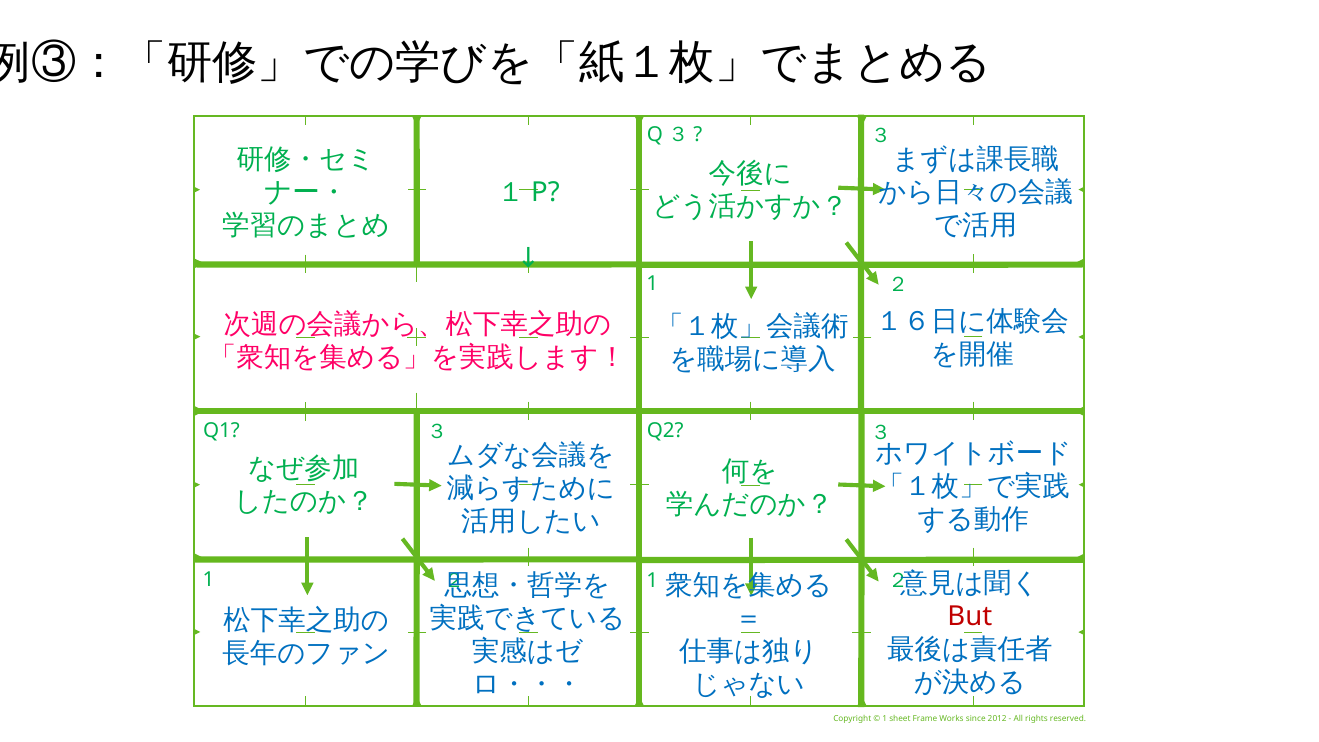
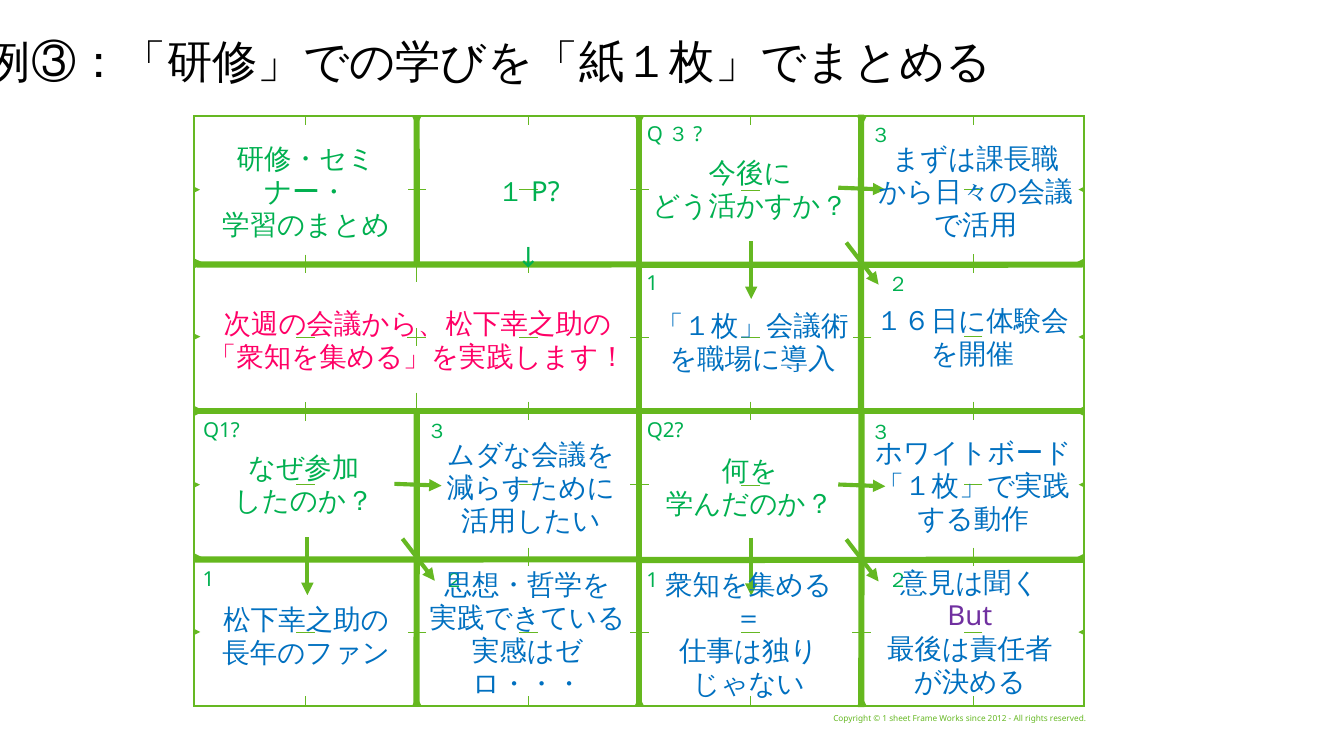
But colour: red -> purple
